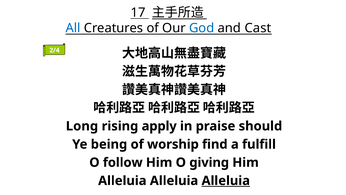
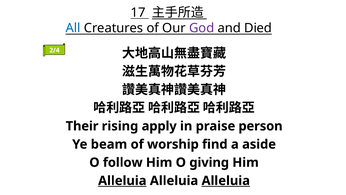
God colour: blue -> purple
Cast: Cast -> Died
Long: Long -> Their
should: should -> person
being: being -> beam
fulfill: fulfill -> aside
Alleluia at (122, 180) underline: none -> present
